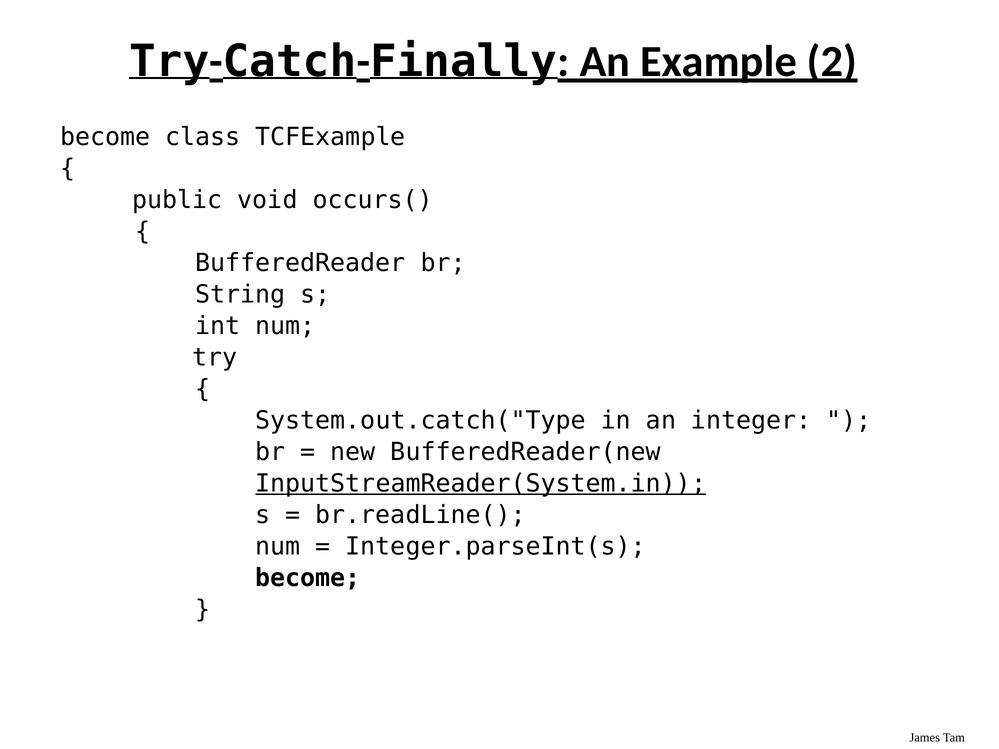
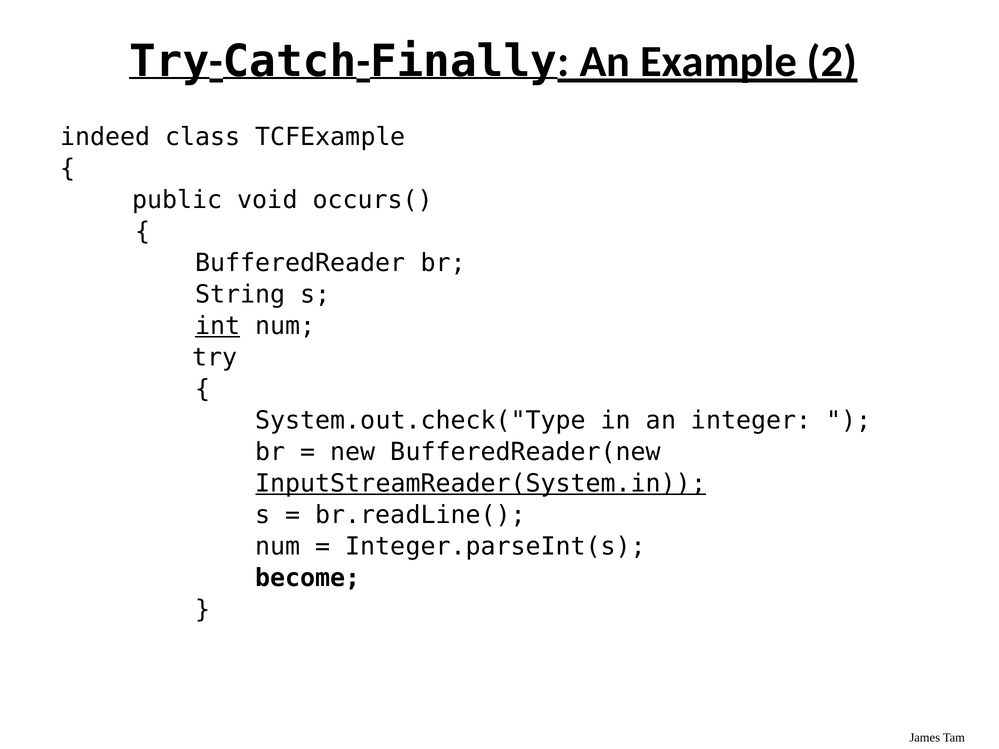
become at (105, 137): become -> indeed
int underline: none -> present
System.out.catch("Type: System.out.catch("Type -> System.out.check("Type
